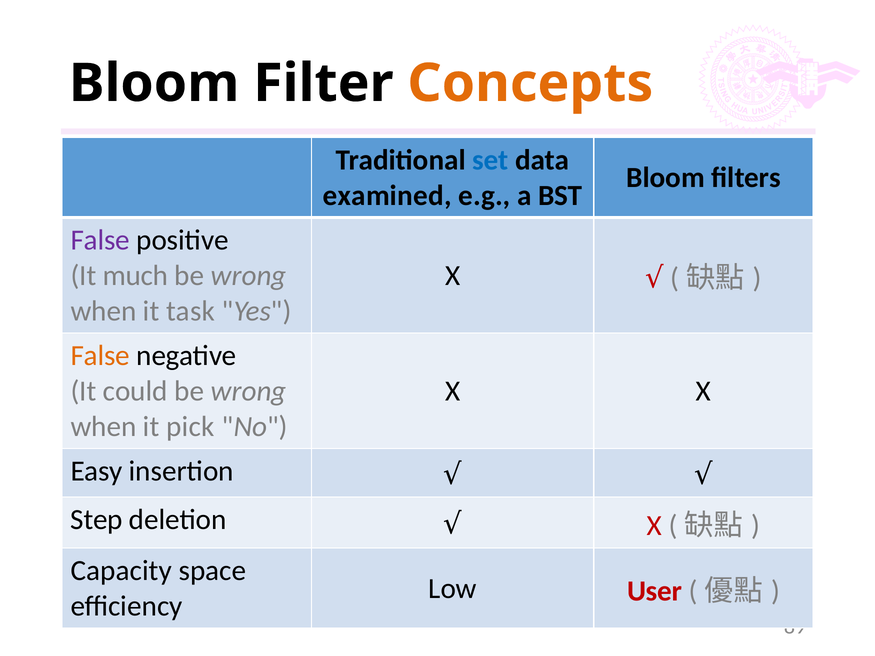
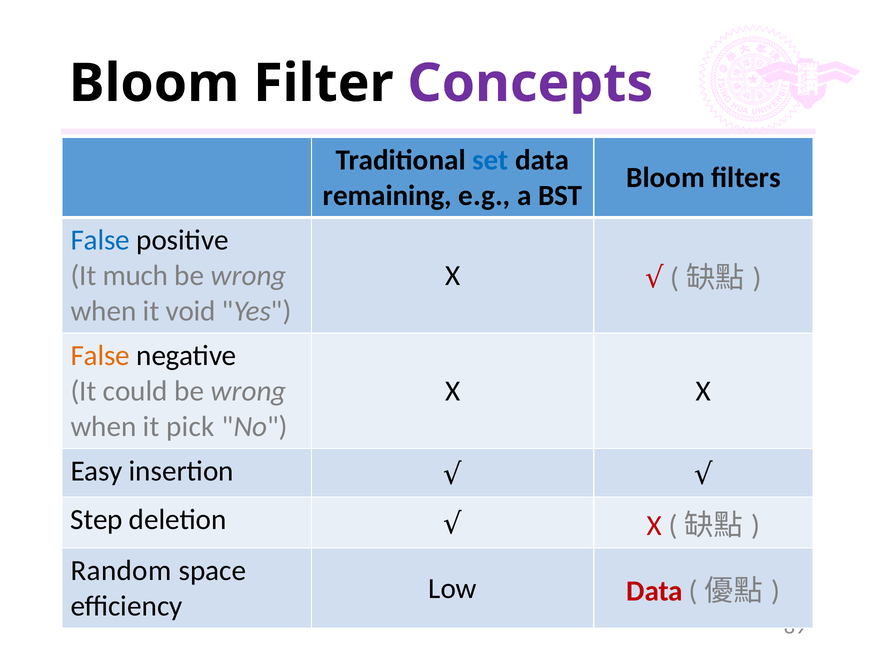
Concepts colour: orange -> purple
examined: examined -> remaining
False at (100, 240) colour: purple -> blue
task: task -> void
Capacity: Capacity -> Random
Low User: User -> Data
